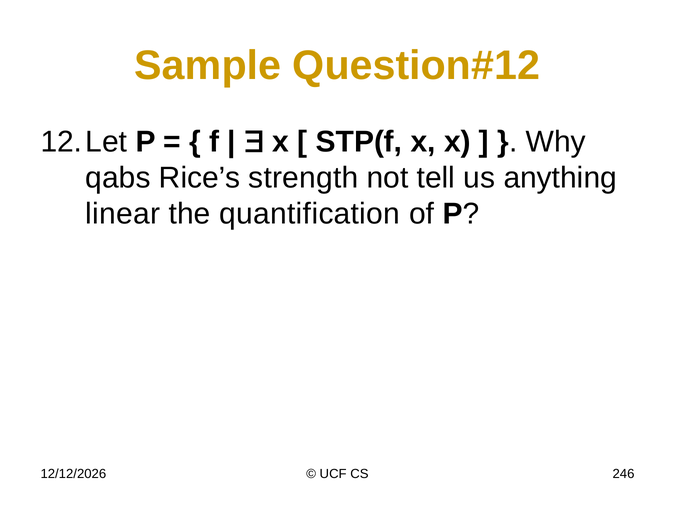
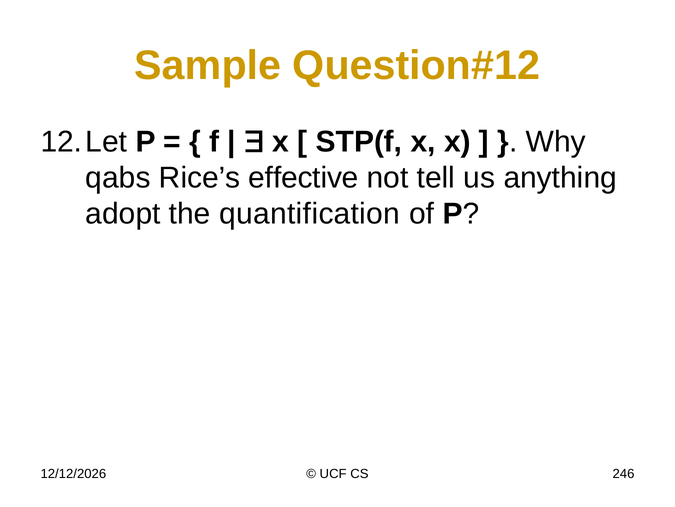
strength: strength -> effective
linear: linear -> adopt
